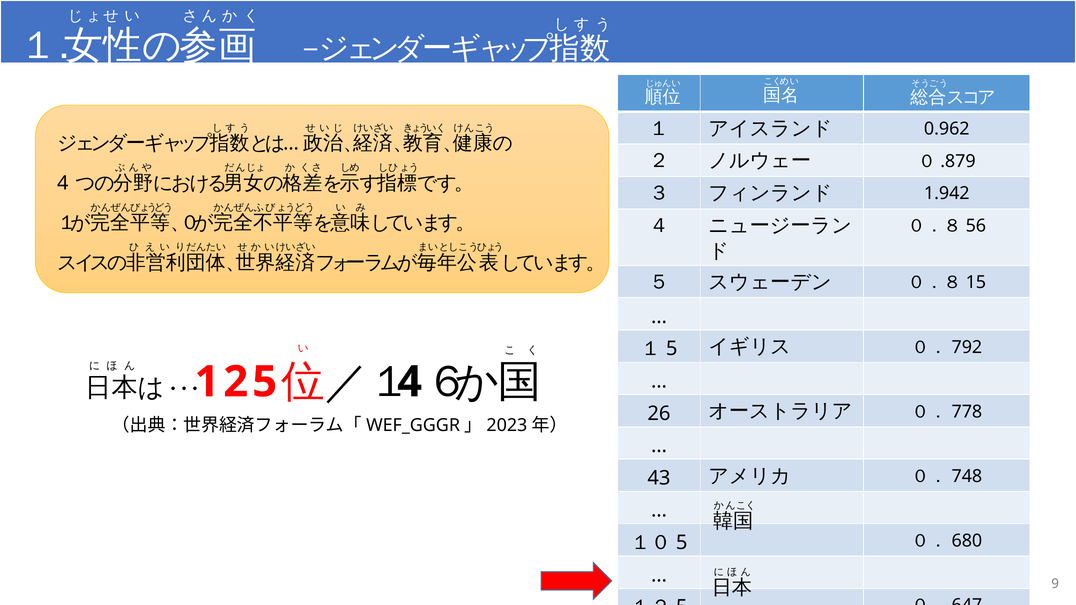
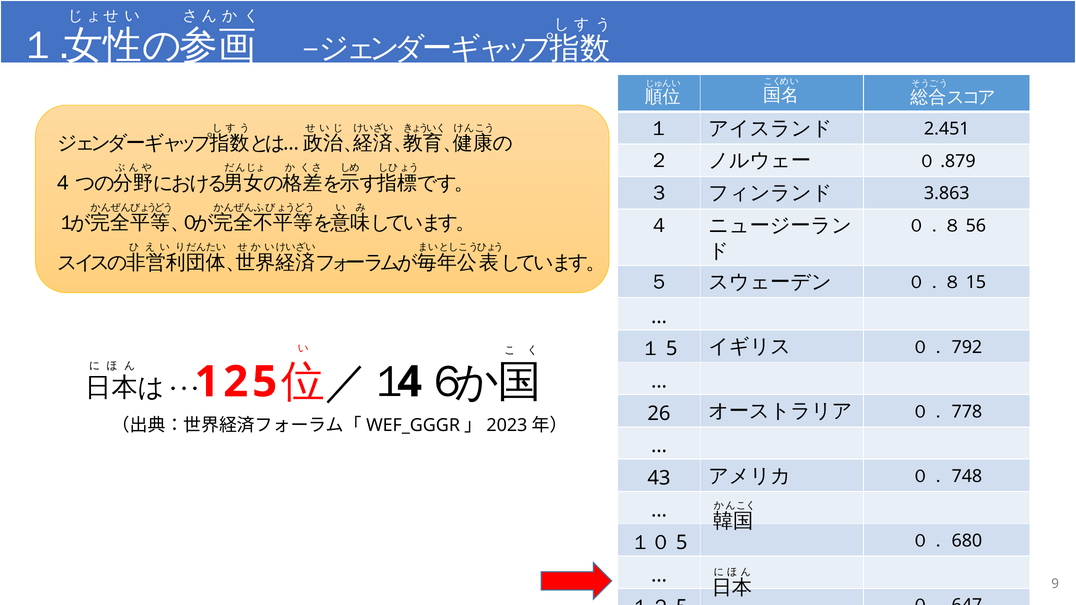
0.962: 0.962 -> 2.451
1.942: 1.942 -> 3.863
